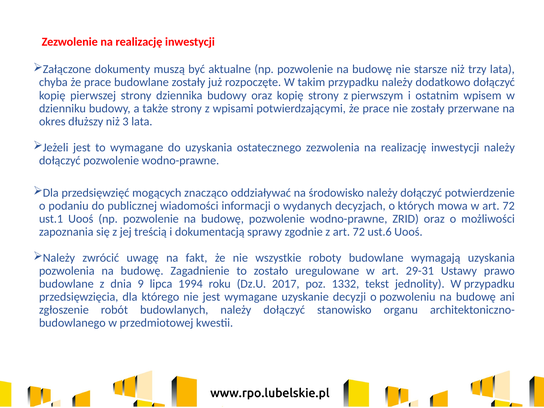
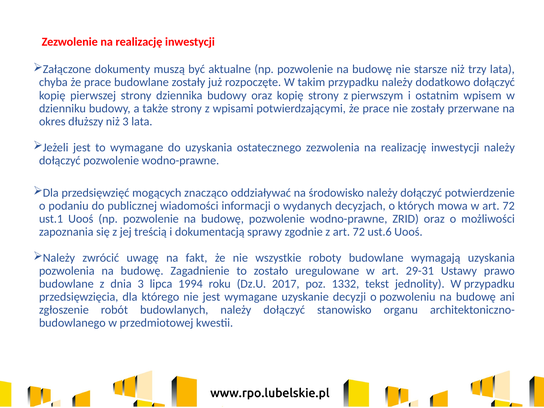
dnia 9: 9 -> 3
